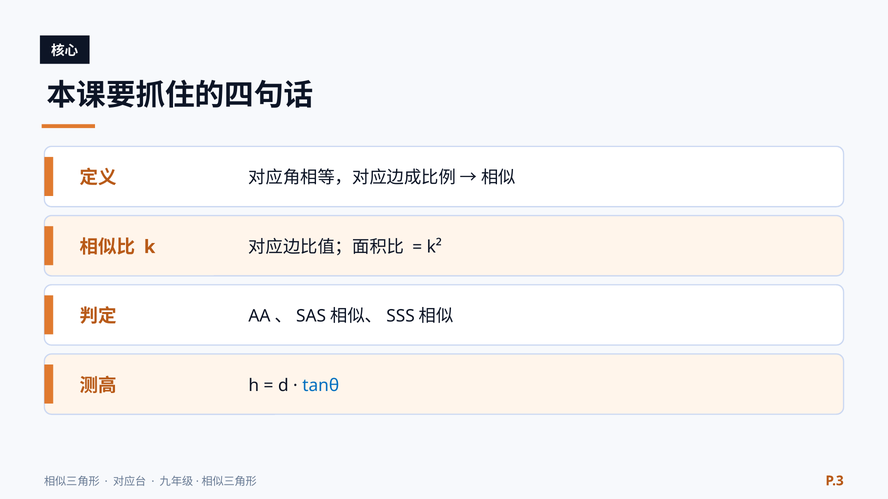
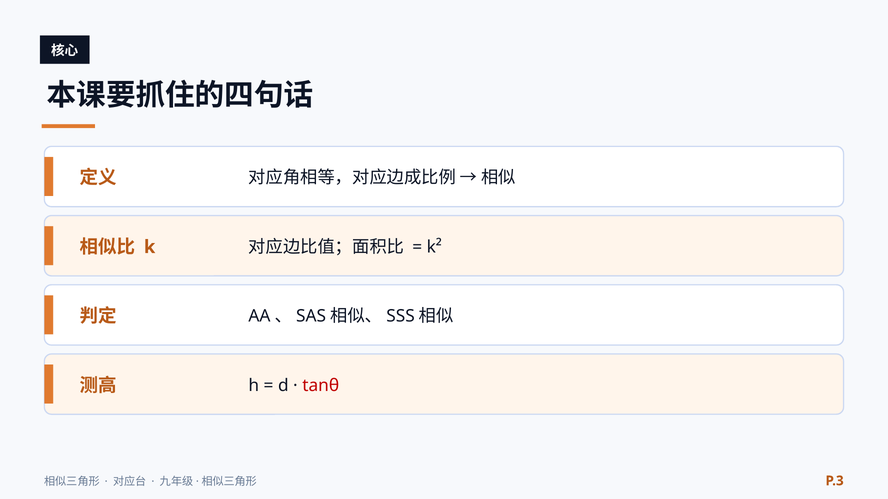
tanθ colour: blue -> red
